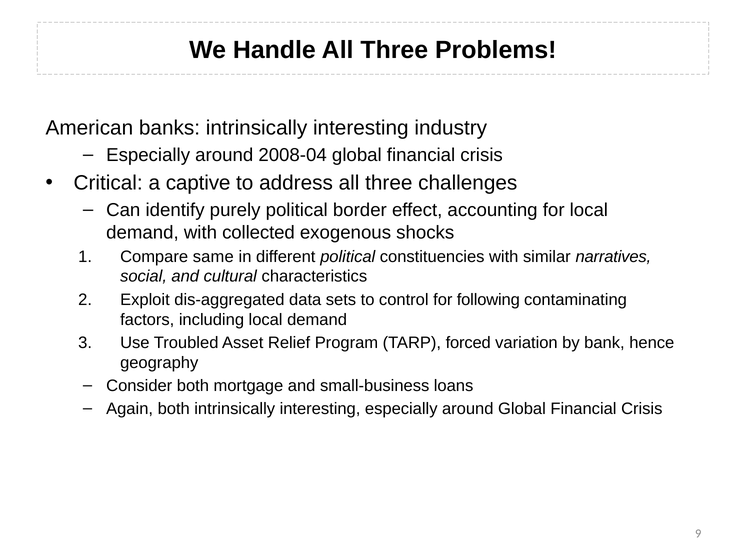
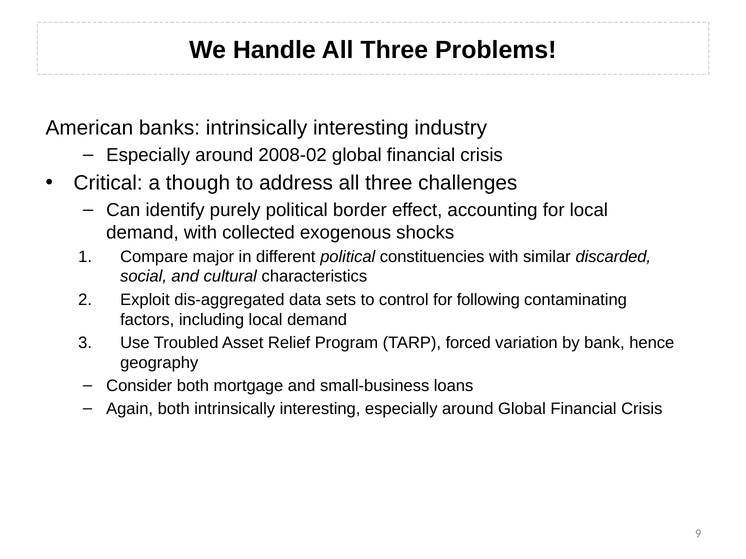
2008-04: 2008-04 -> 2008-02
captive: captive -> though
same: same -> major
narratives: narratives -> discarded
